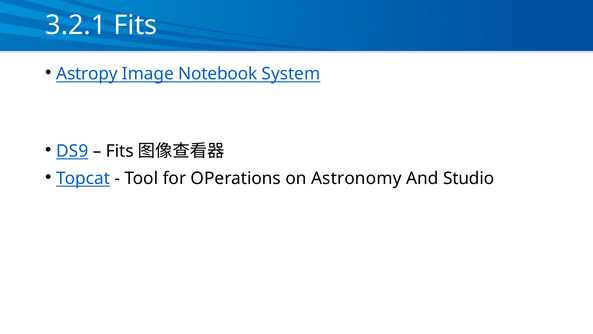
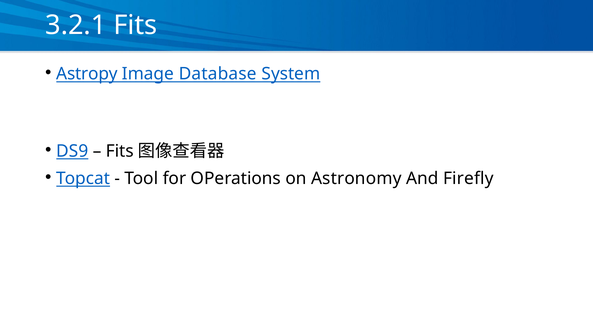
Notebook: Notebook -> Database
Studio: Studio -> Firefly
